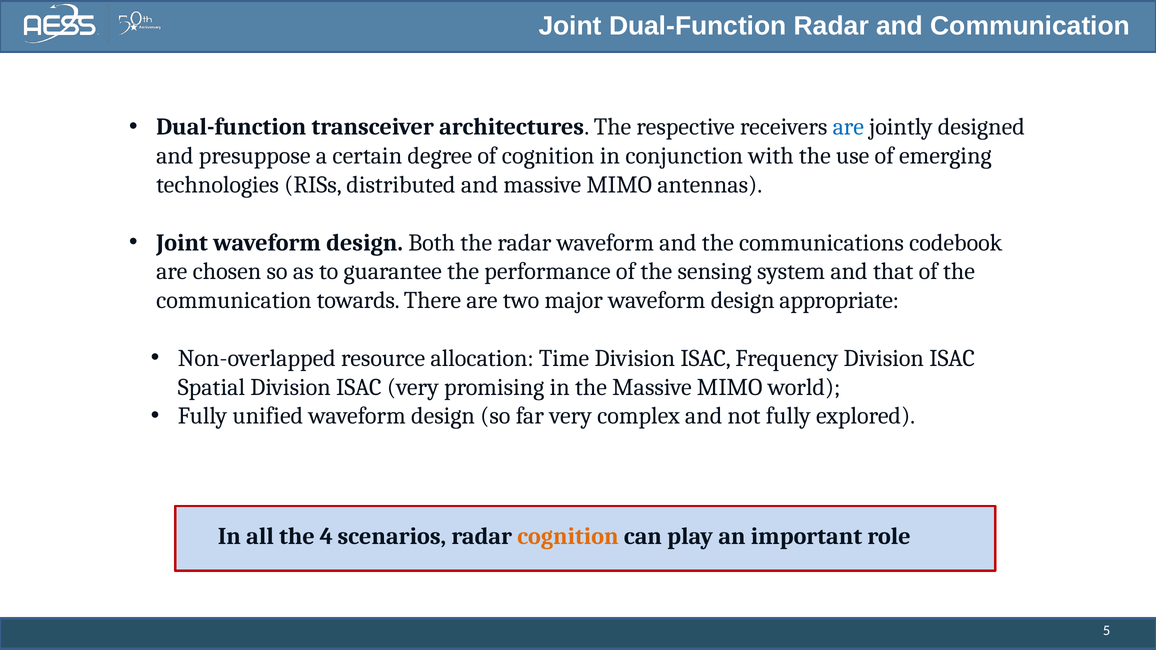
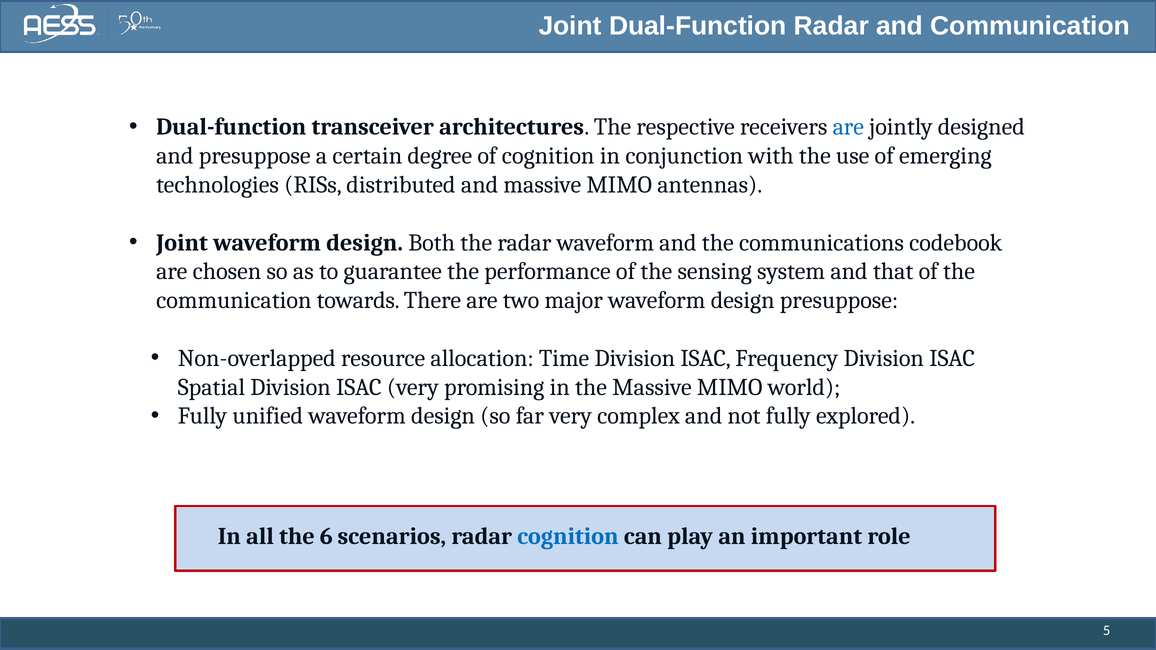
design appropriate: appropriate -> presuppose
4: 4 -> 6
cognition at (568, 537) colour: orange -> blue
